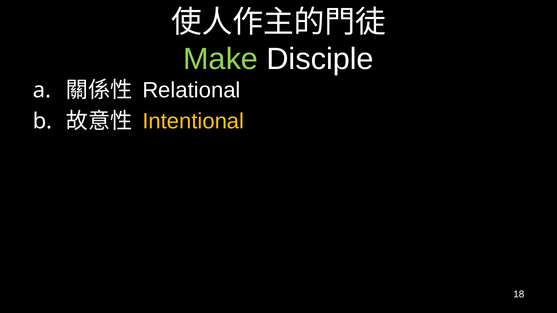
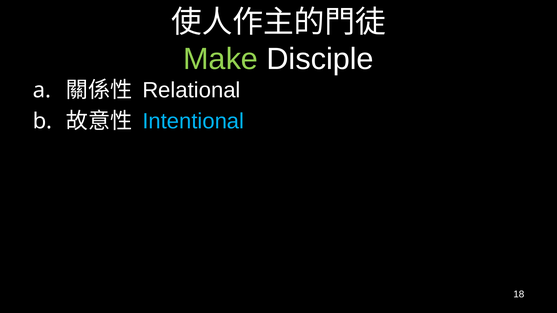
Intentional colour: yellow -> light blue
